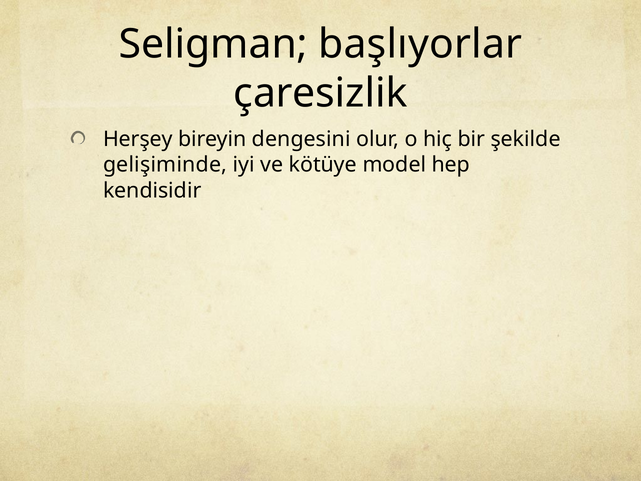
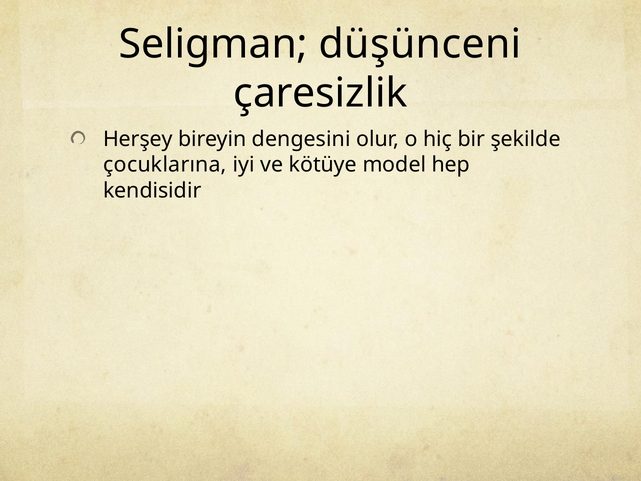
başlıyorlar: başlıyorlar -> düşünceni
gelişiminde: gelişiminde -> çocuklarına
